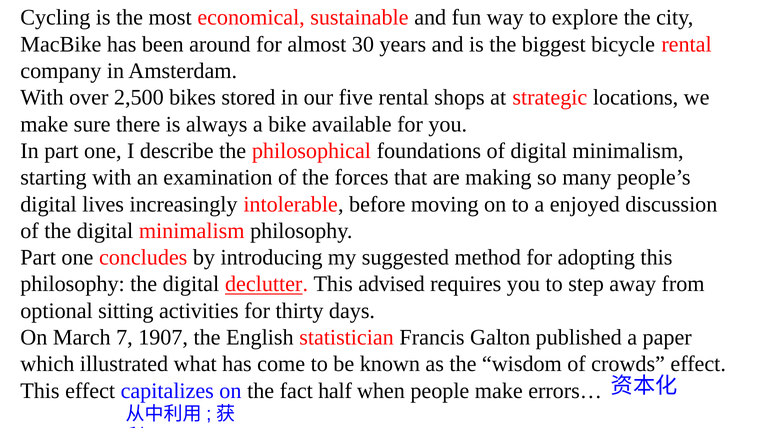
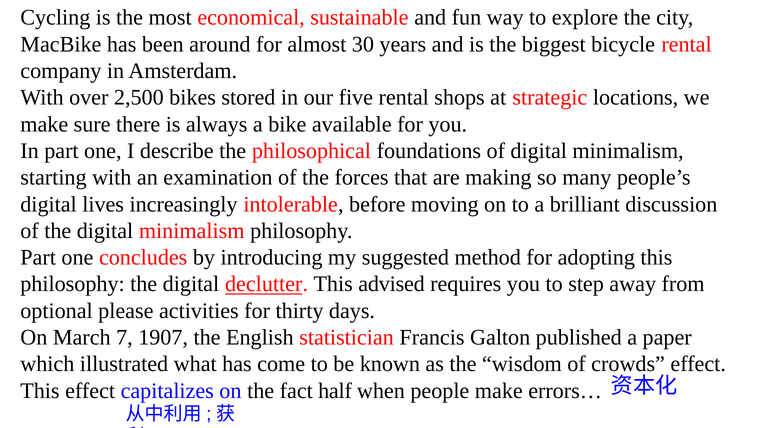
enjoyed: enjoyed -> brilliant
sitting: sitting -> please
